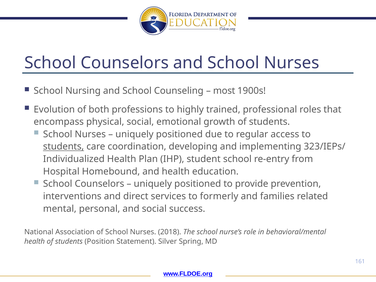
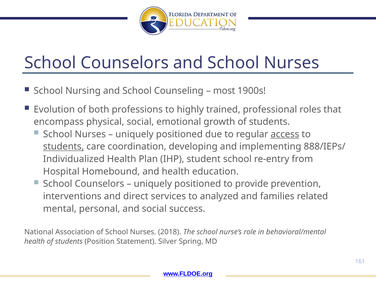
access underline: none -> present
323/IEPs/: 323/IEPs/ -> 888/IEPs/
formerly: formerly -> analyzed
